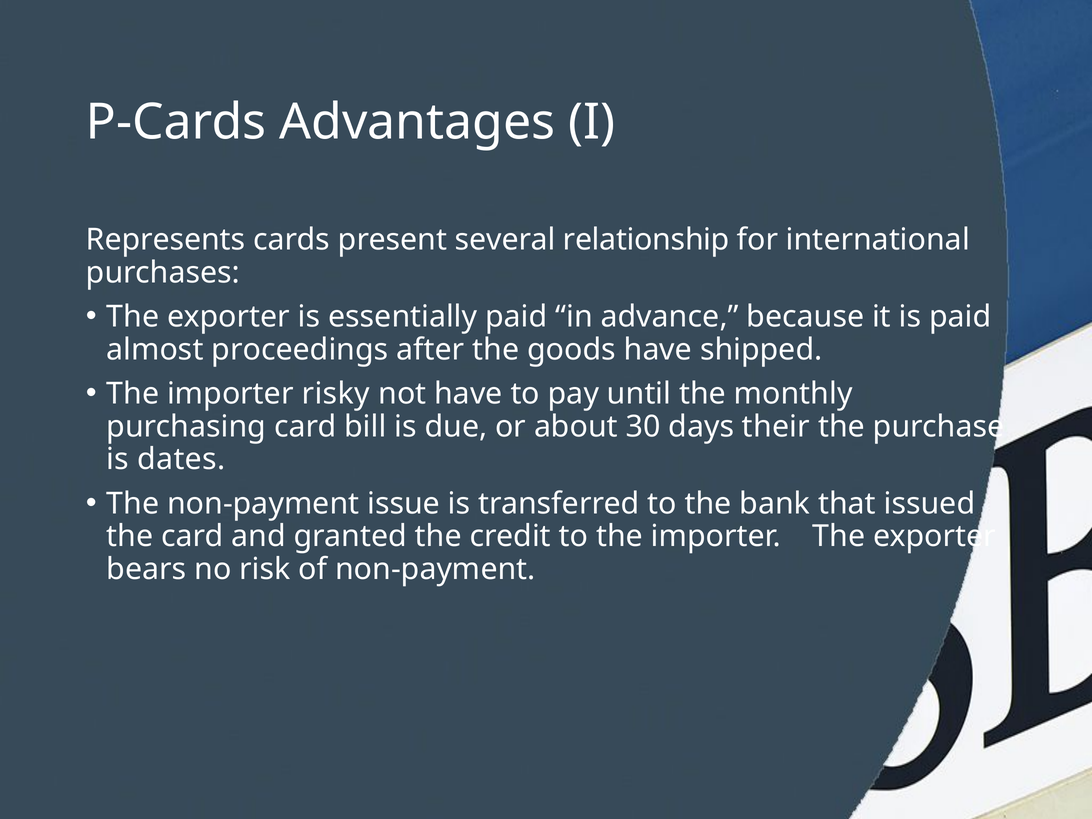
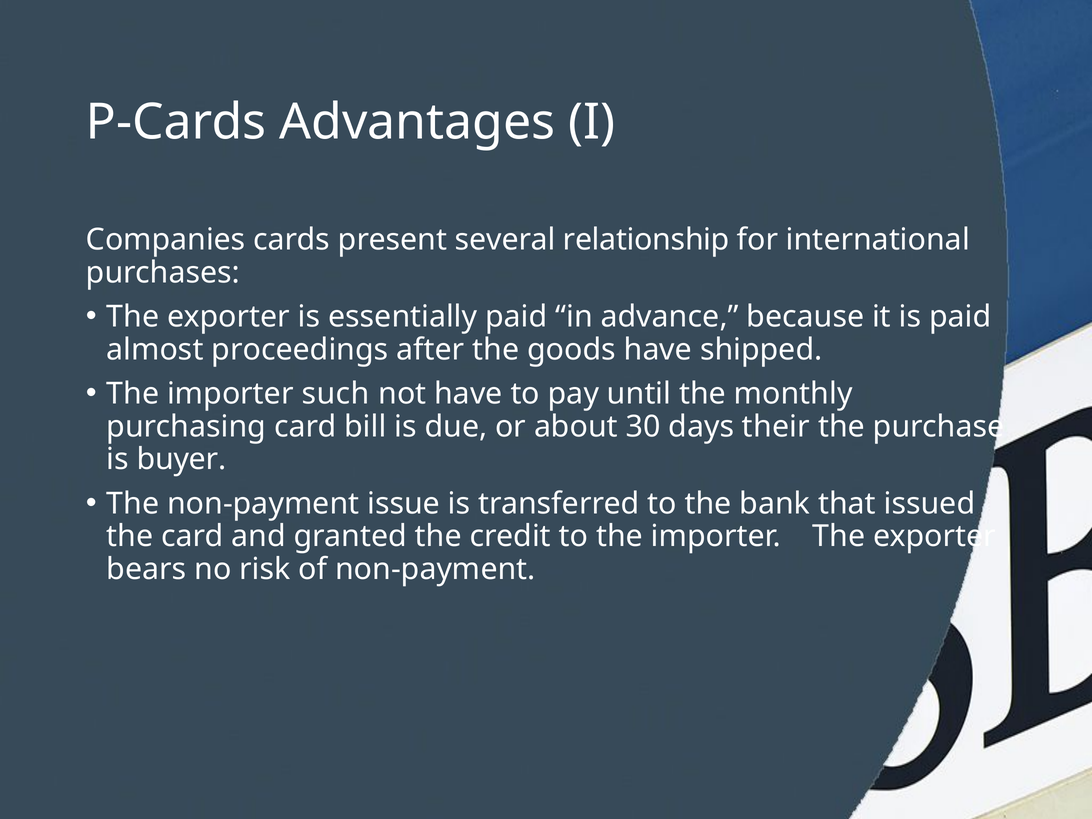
Represents: Represents -> Companies
risky: risky -> such
dates: dates -> buyer
